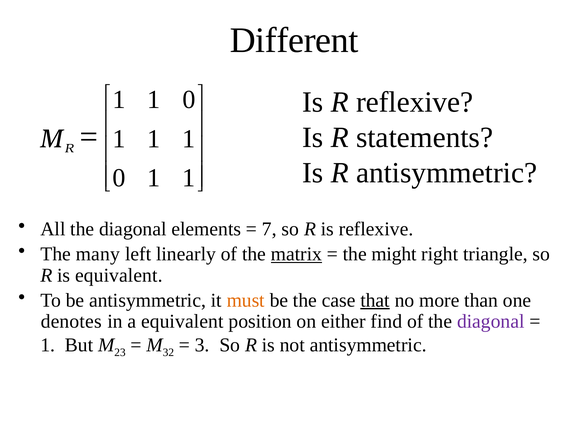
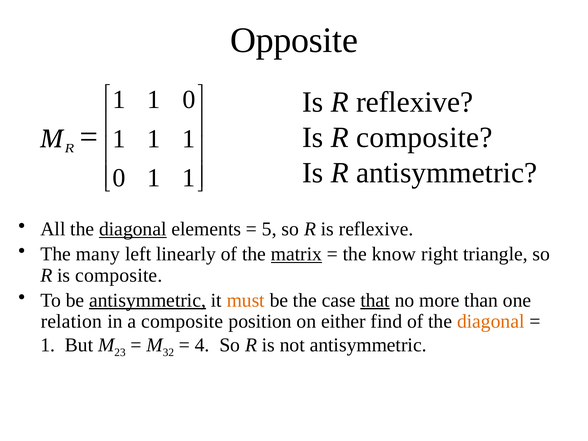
Different: Different -> Opposite
R statements: statements -> composite
diagonal at (133, 229) underline: none -> present
7: 7 -> 5
might: might -> know
is equivalent: equivalent -> composite
antisymmetric at (148, 300) underline: none -> present
denotes: denotes -> relation
a equivalent: equivalent -> composite
diagonal at (491, 321) colour: purple -> orange
3: 3 -> 4
